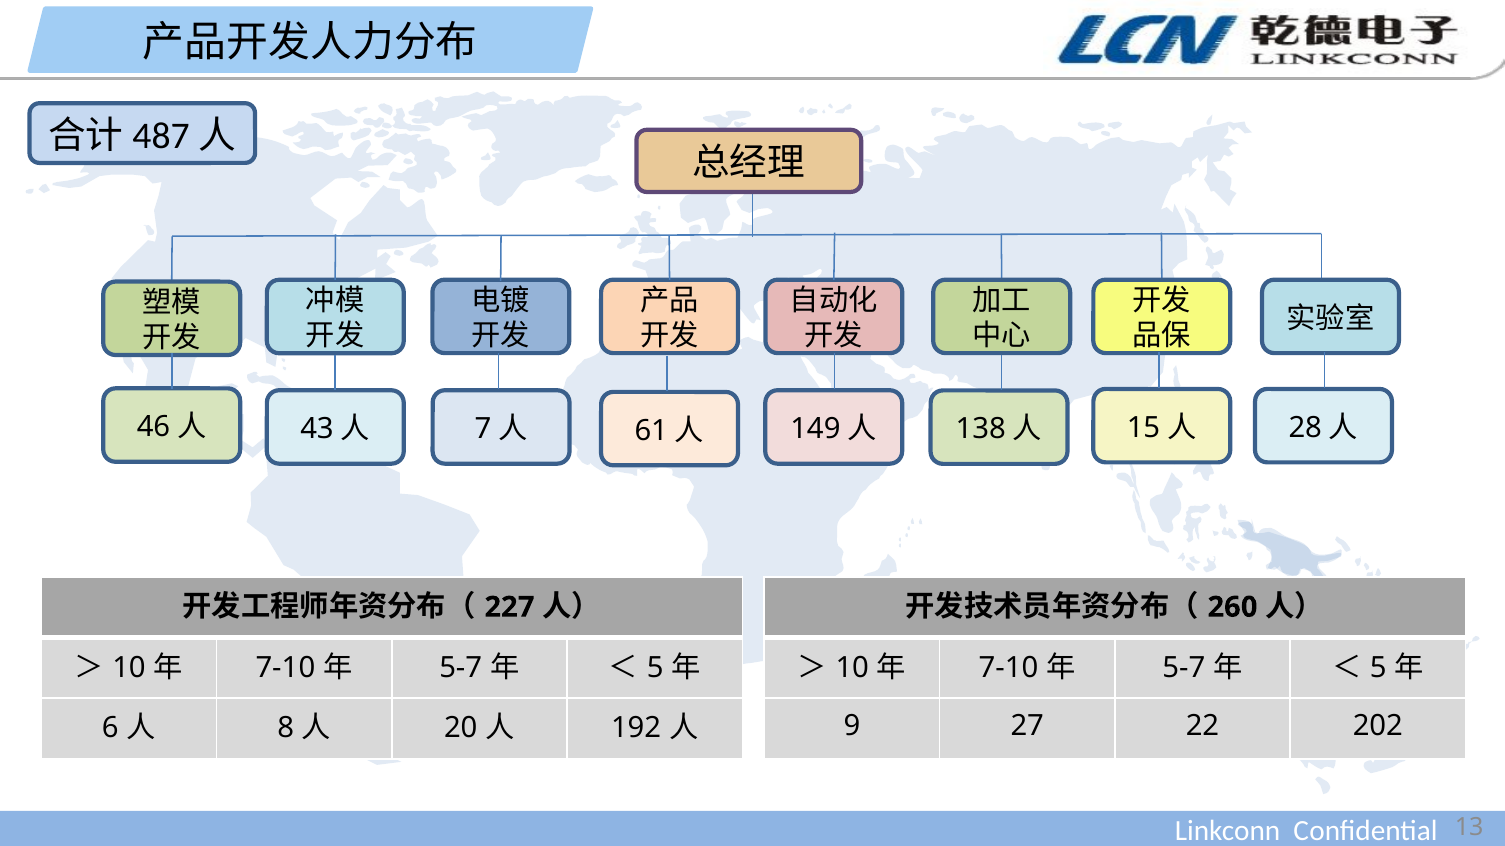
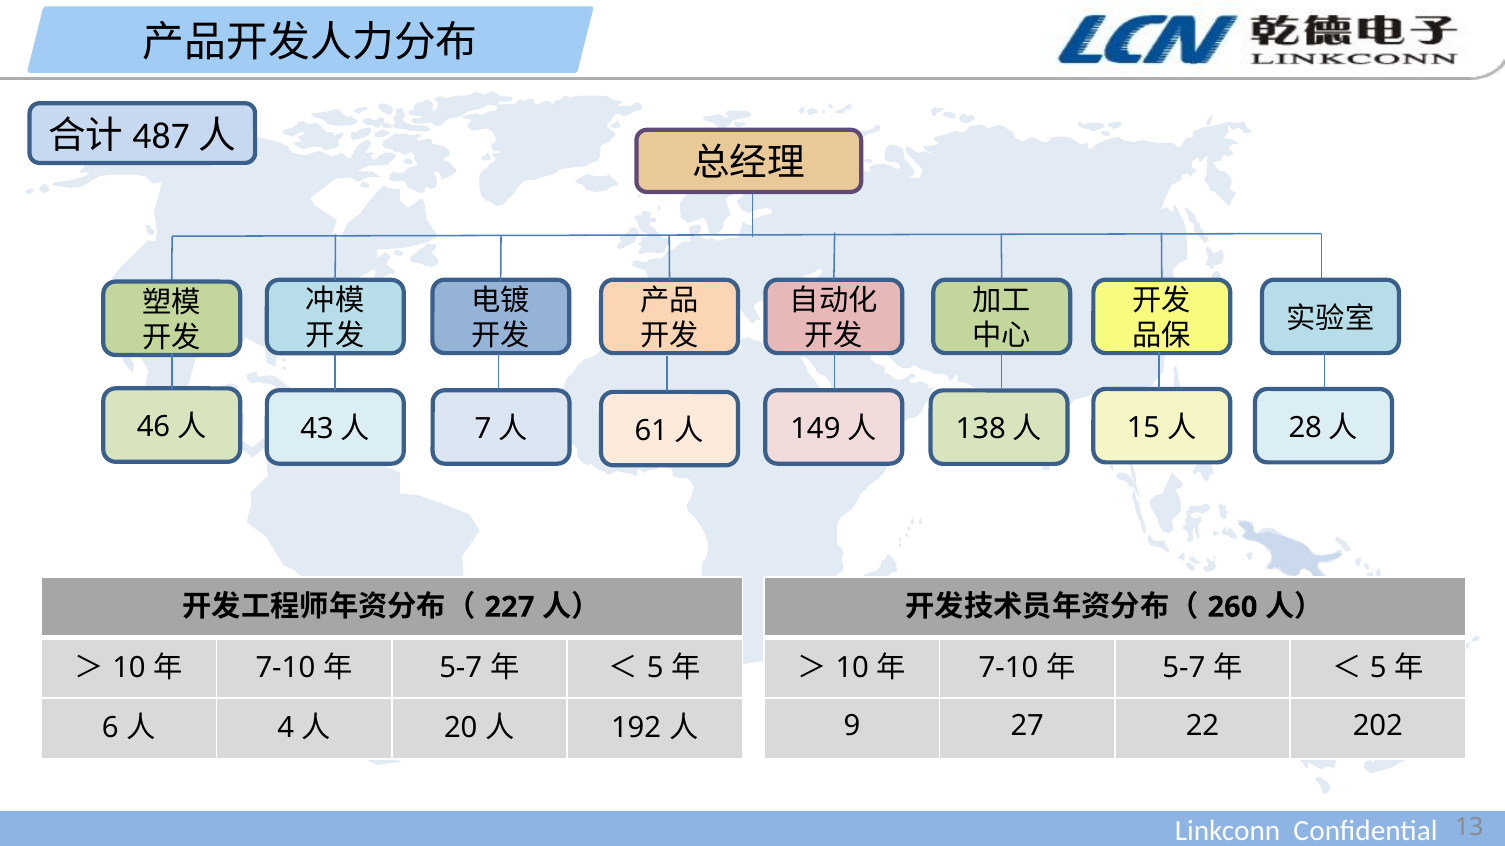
8: 8 -> 4
